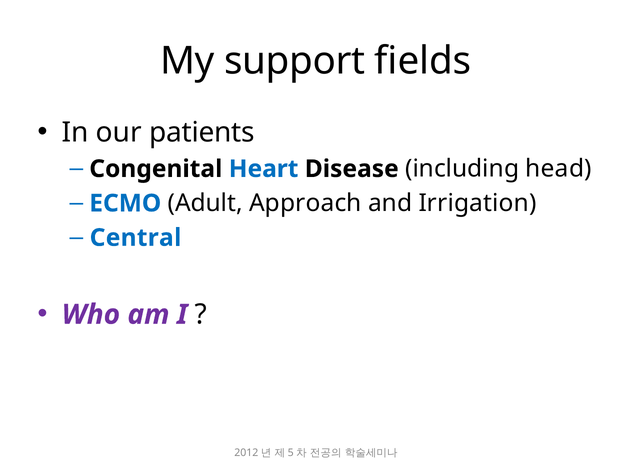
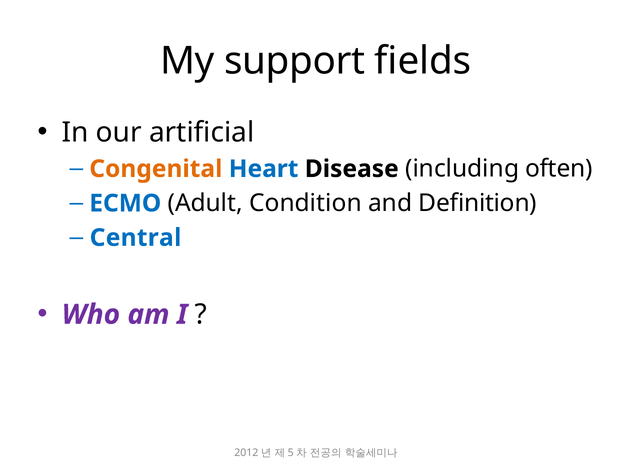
patients: patients -> artificial
Congenital colour: black -> orange
head: head -> often
Approach: Approach -> Condition
Irrigation: Irrigation -> Definition
